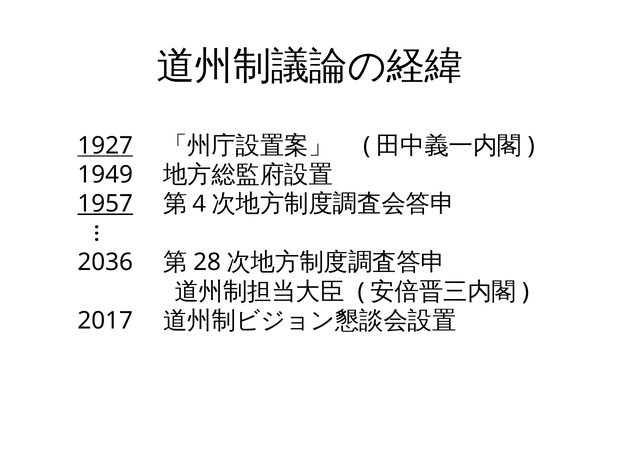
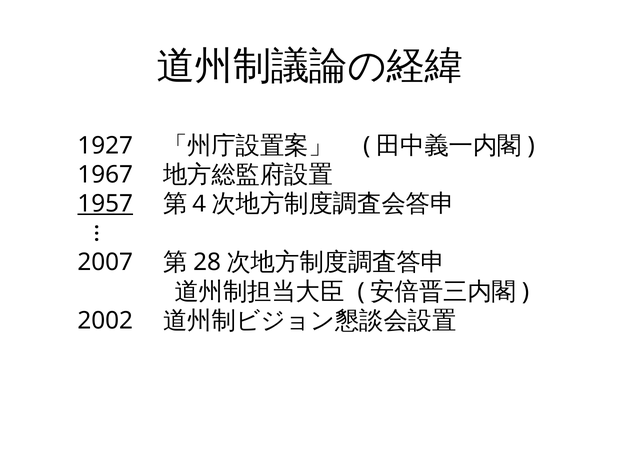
1927 underline: present -> none
1949: 1949 -> 1967
2036: 2036 -> 2007
2017: 2017 -> 2002
